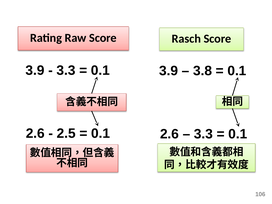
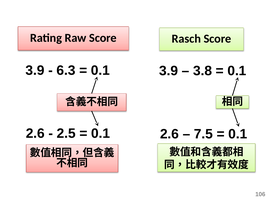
3.3 at (66, 71): 3.3 -> 6.3
3.3 at (203, 134): 3.3 -> 7.5
